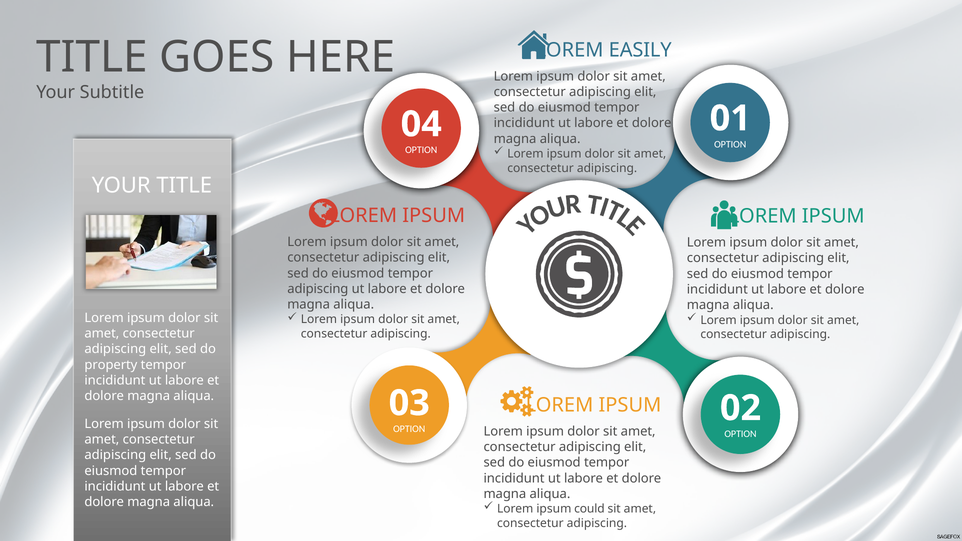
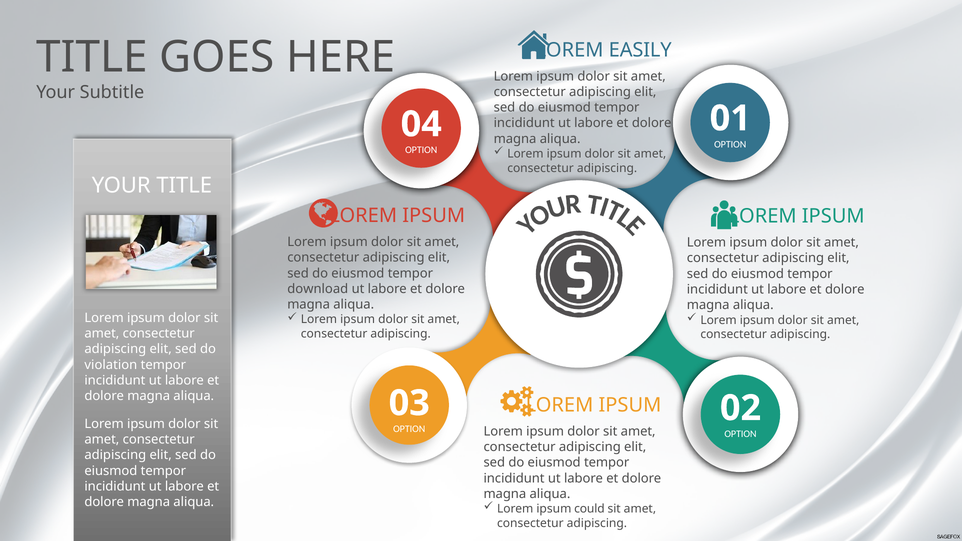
adipiscing at (318, 289): adipiscing -> download
property: property -> violation
